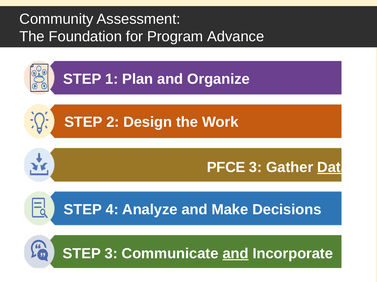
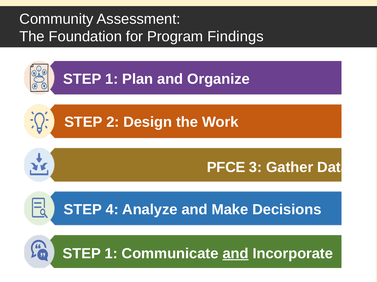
Advance: Advance -> Findings
Data underline: present -> none
3 at (111, 254): 3 -> 1
